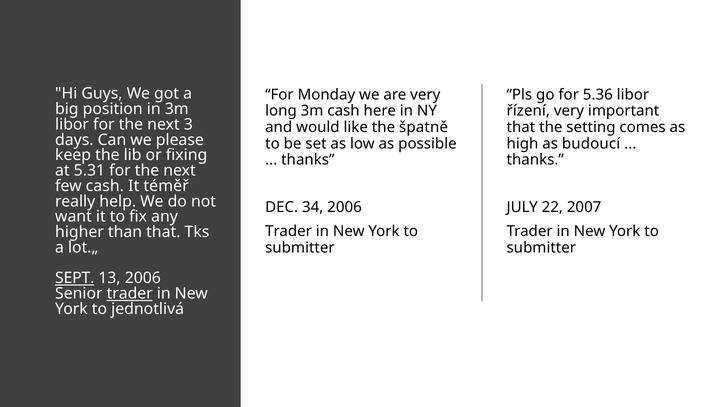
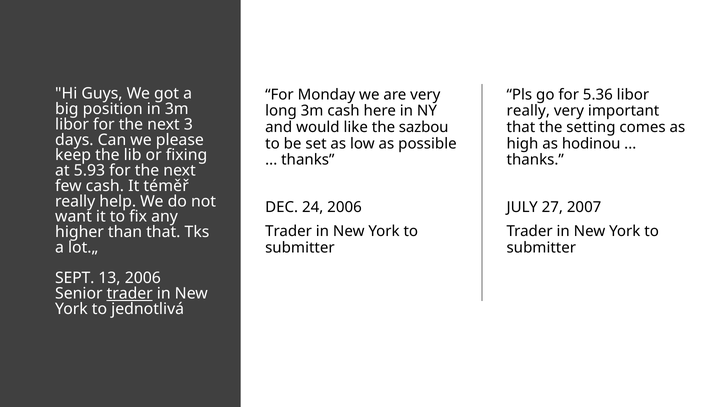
řízení at (528, 111): řízení -> really
špatně: špatně -> sazbou
budoucí: budoucí -> hodinou
5.31: 5.31 -> 5.93
34: 34 -> 24
22: 22 -> 27
SEPT underline: present -> none
